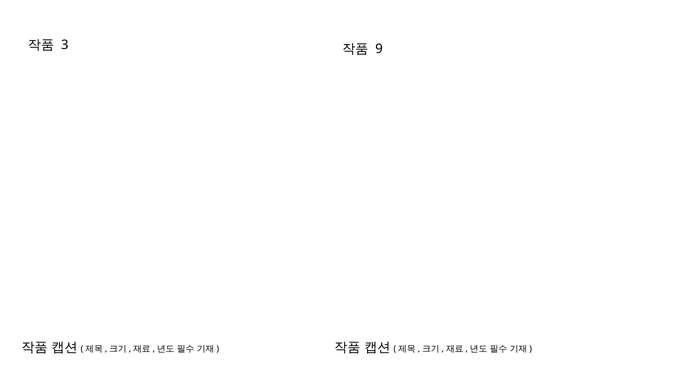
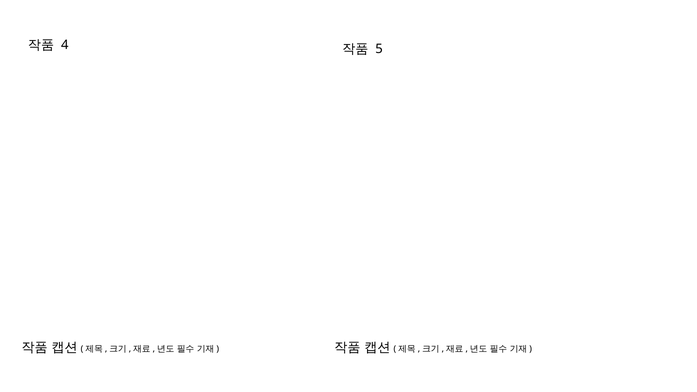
3: 3 -> 4
9: 9 -> 5
